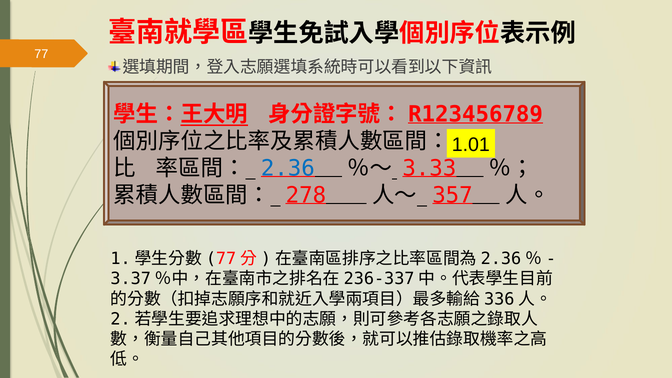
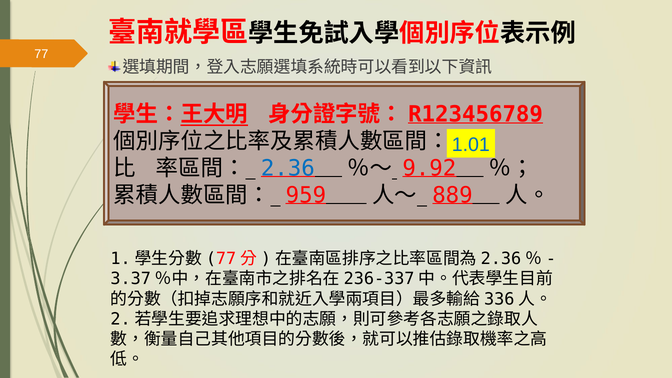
1.01 colour: black -> blue
3.33: 3.33 -> 9.92
278: 278 -> 959
357: 357 -> 889
